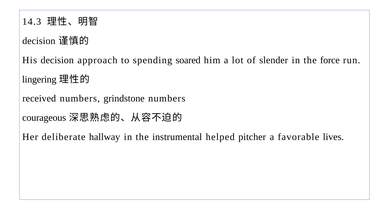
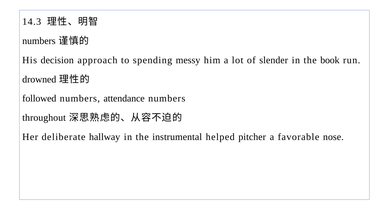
decision at (39, 41): decision -> numbers
soared: soared -> messy
force: force -> book
lingering: lingering -> drowned
received: received -> followed
grindstone: grindstone -> attendance
courageous: courageous -> throughout
lives: lives -> nose
